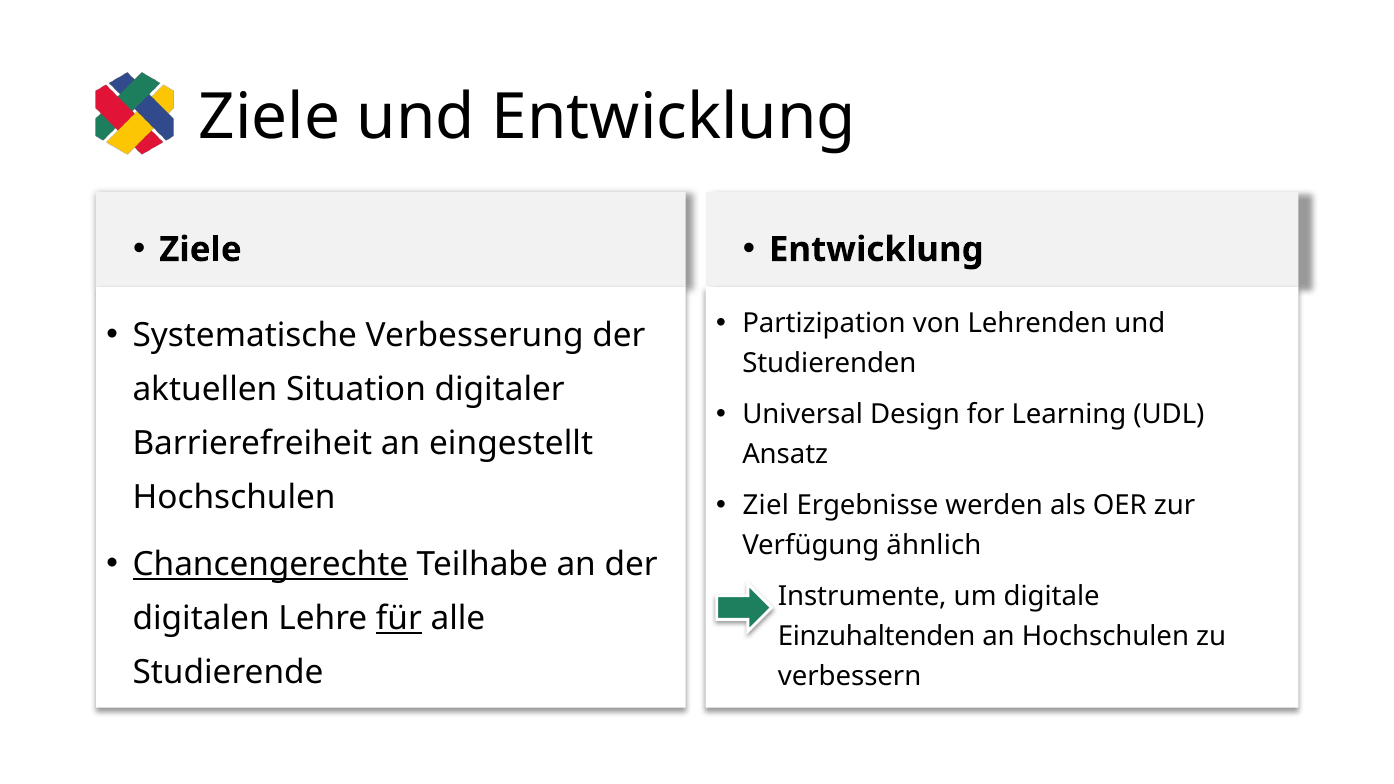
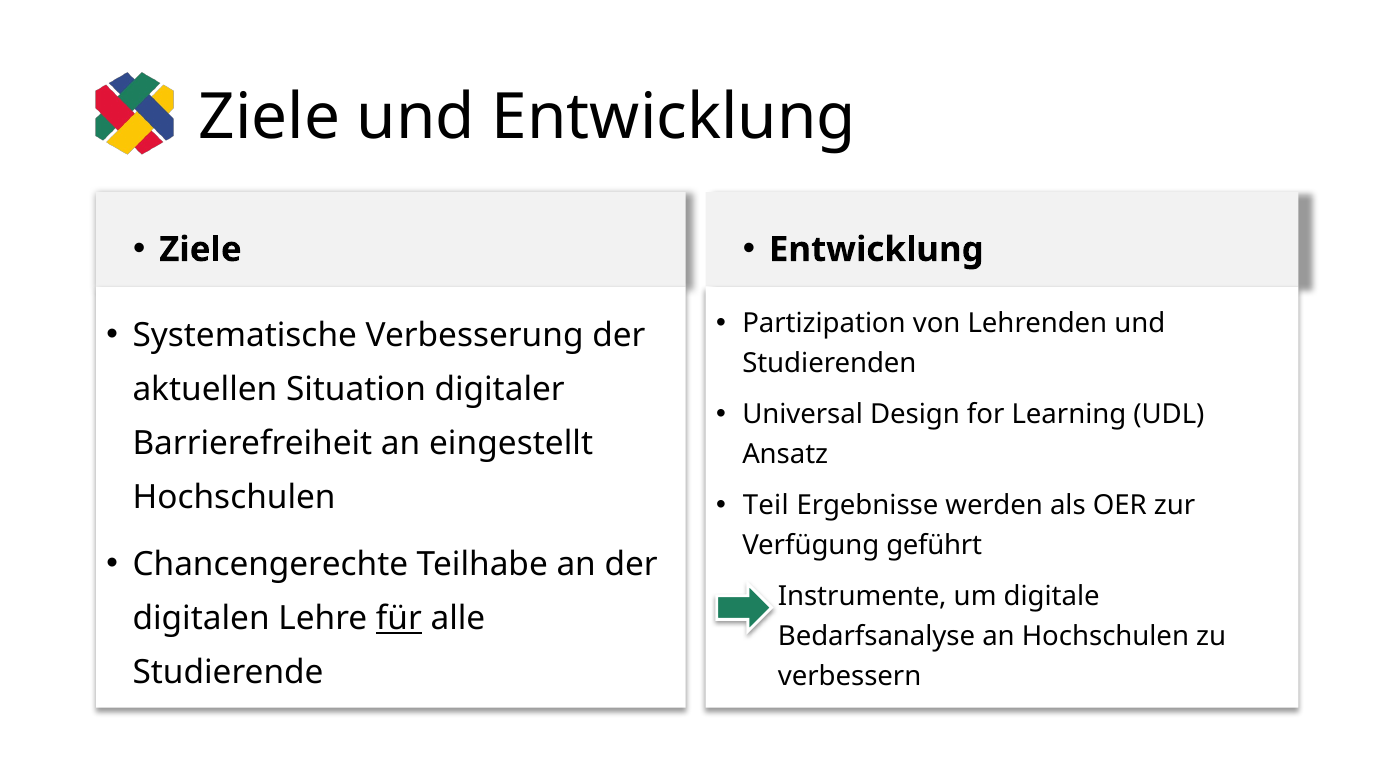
Ziel: Ziel -> Teil
ähnlich: ähnlich -> geführt
Chancengerechte underline: present -> none
Einzuhaltenden: Einzuhaltenden -> Bedarfsanalyse
